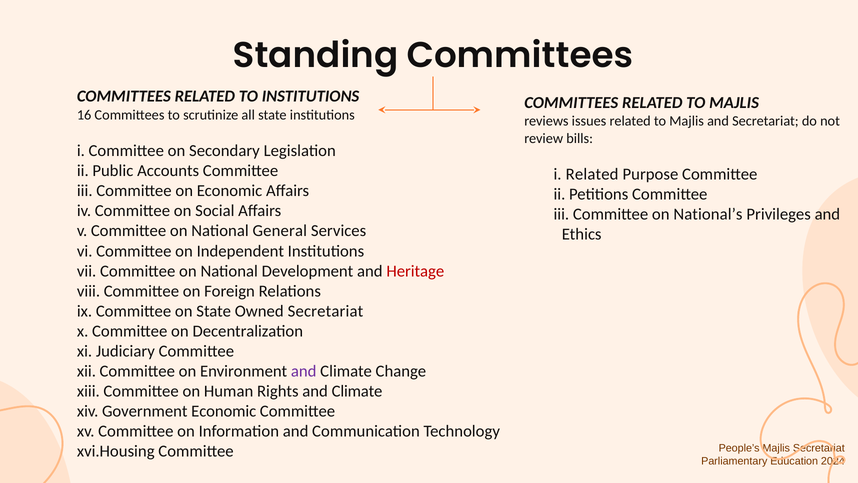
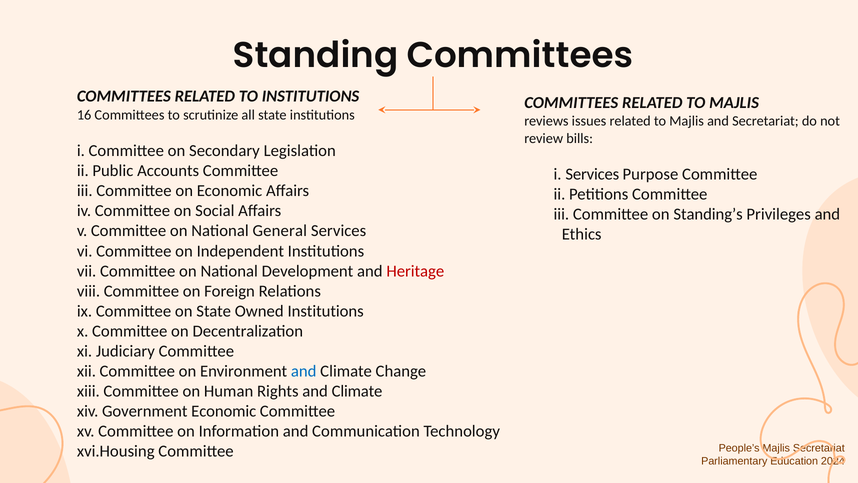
Related at (592, 174): Related -> Services
National’s: National’s -> Standing’s
Owned Secretariat: Secretariat -> Institutions
and at (304, 371) colour: purple -> blue
